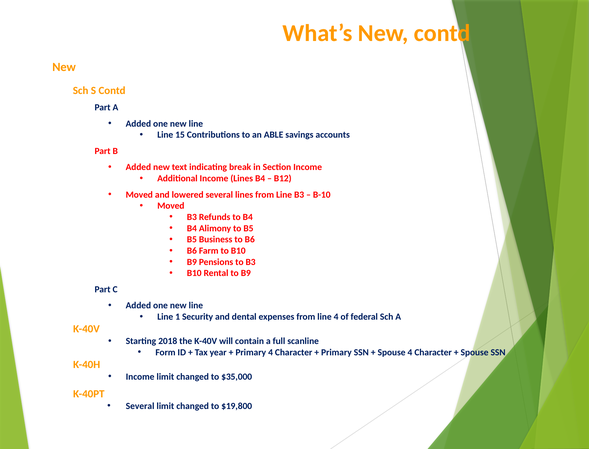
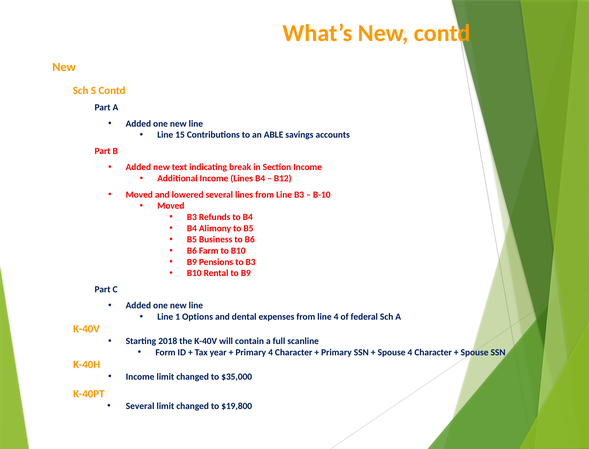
Security: Security -> Options
